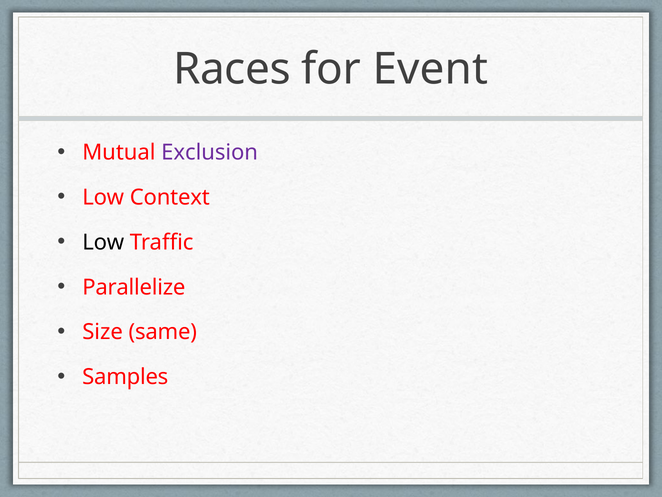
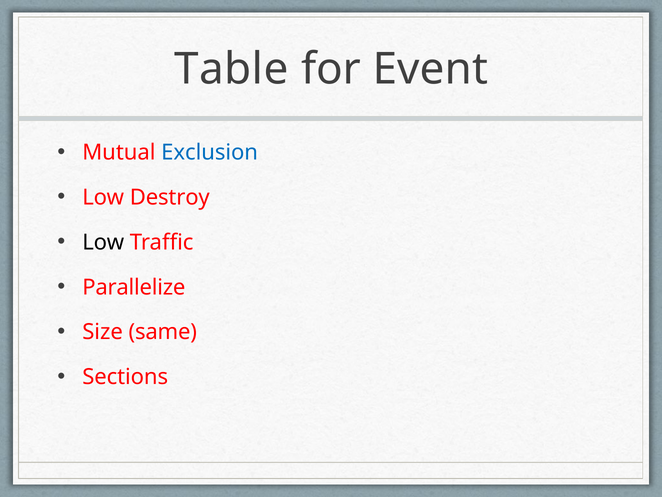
Races: Races -> Table
Exclusion colour: purple -> blue
Context: Context -> Destroy
Samples: Samples -> Sections
